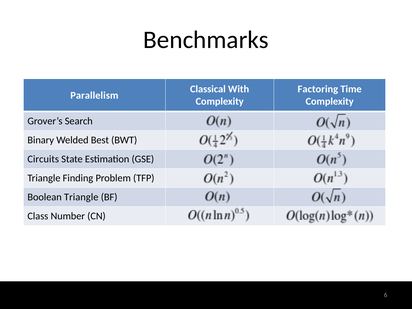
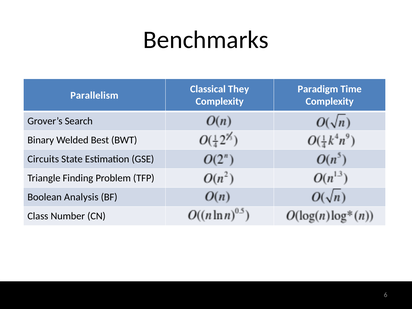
With: With -> They
Factoring: Factoring -> Paradigm
Boolean Triangle: Triangle -> Analysis
